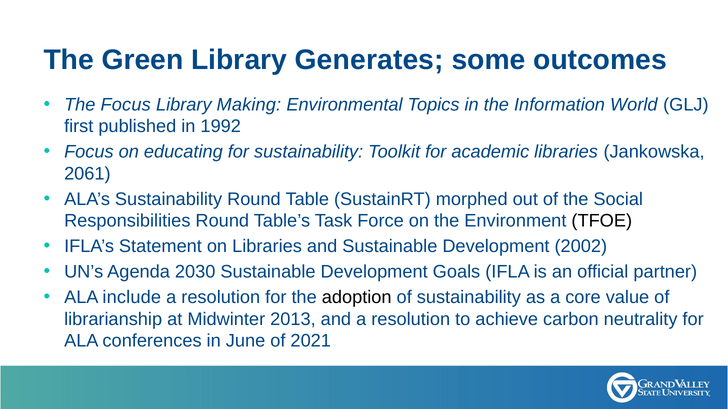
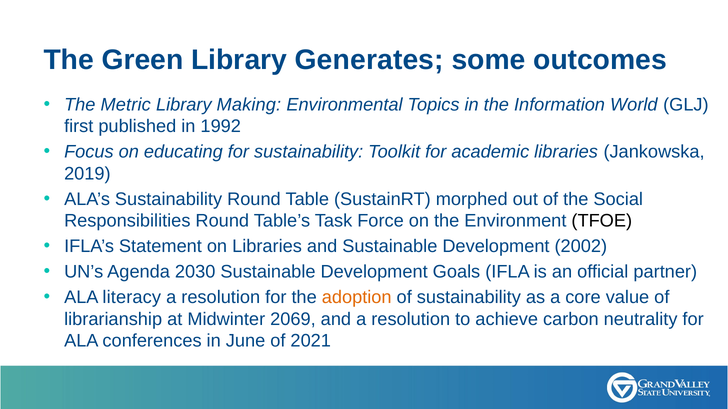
The Focus: Focus -> Metric
2061: 2061 -> 2019
include: include -> literacy
adoption colour: black -> orange
2013: 2013 -> 2069
